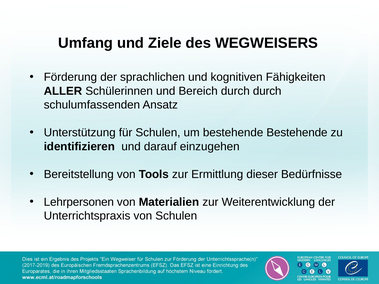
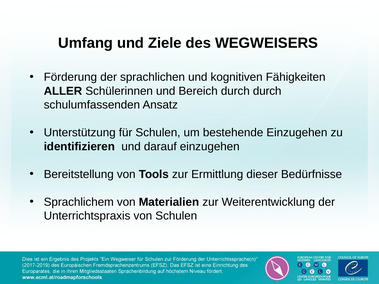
bestehende Bestehende: Bestehende -> Einzugehen
Lehrpersonen: Lehrpersonen -> Sprachlichem
